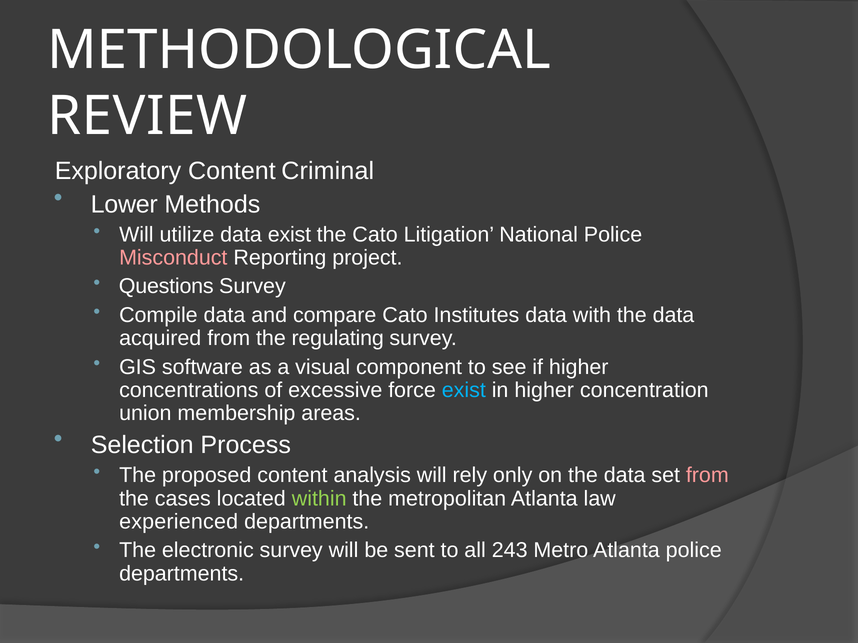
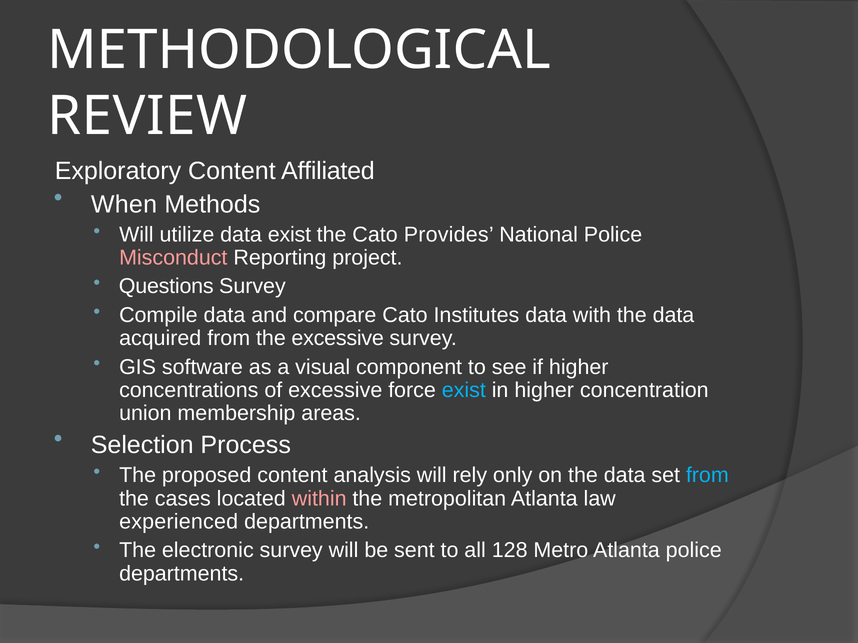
Criminal: Criminal -> Affiliated
Lower: Lower -> When
Litigation: Litigation -> Provides
the regulating: regulating -> excessive
from at (707, 476) colour: pink -> light blue
within colour: light green -> pink
243: 243 -> 128
